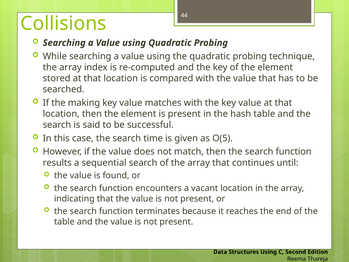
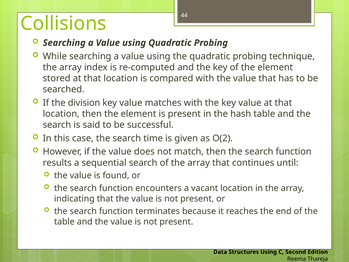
making: making -> division
O(5: O(5 -> O(2
